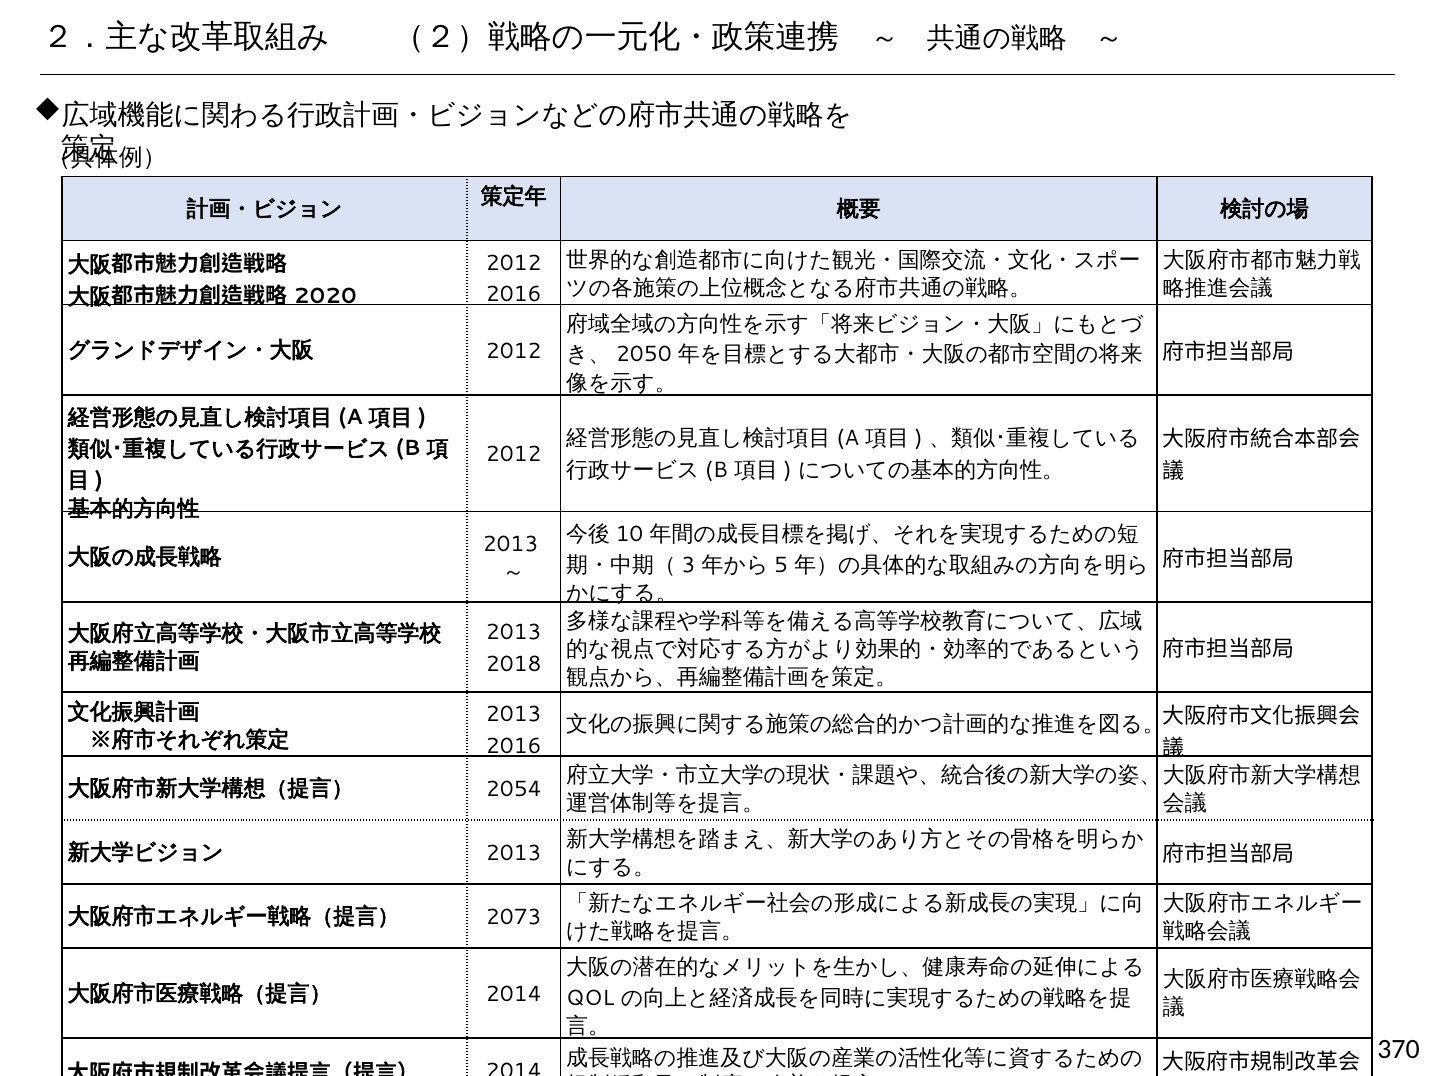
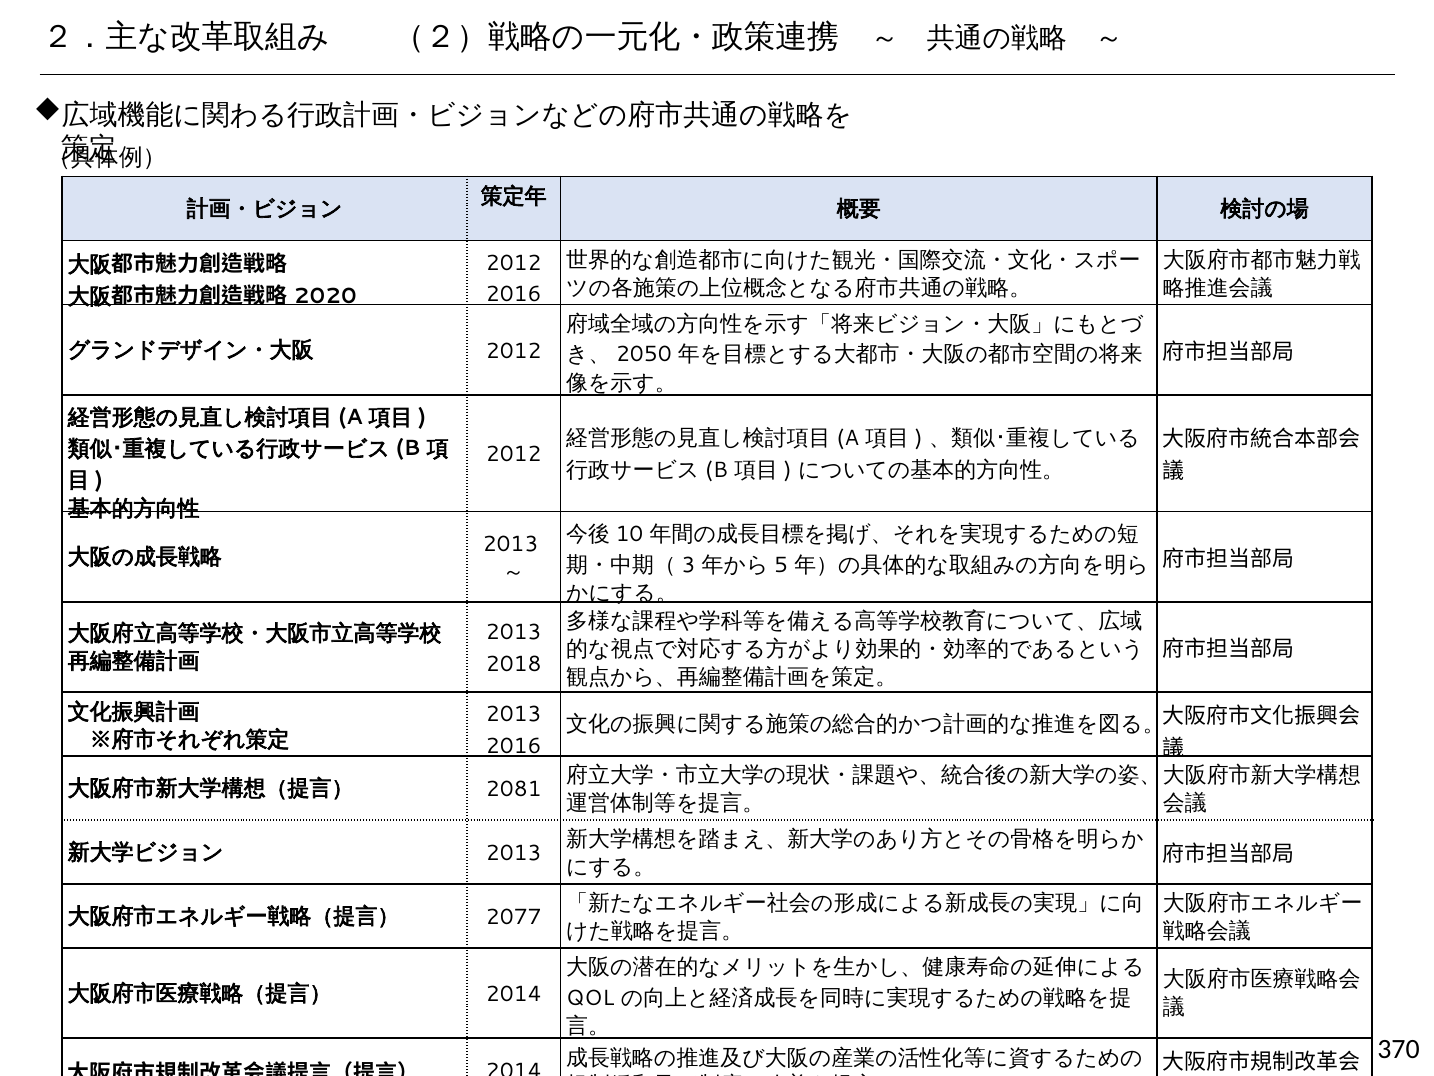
2054: 2054 -> 2081
2073: 2073 -> 2077
